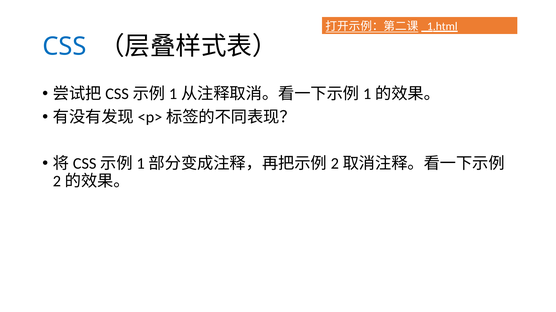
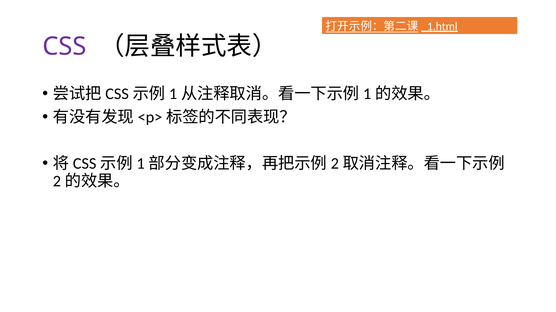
CSS colour: blue -> purple
